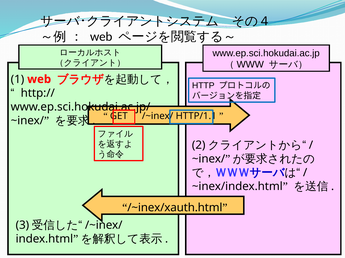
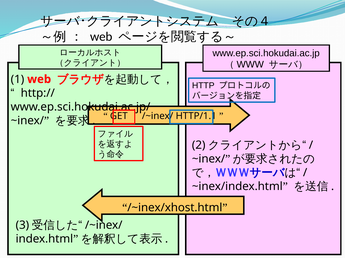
/~inex/xauth.html: /~inex/xauth.html -> /~inex/xhost.html
